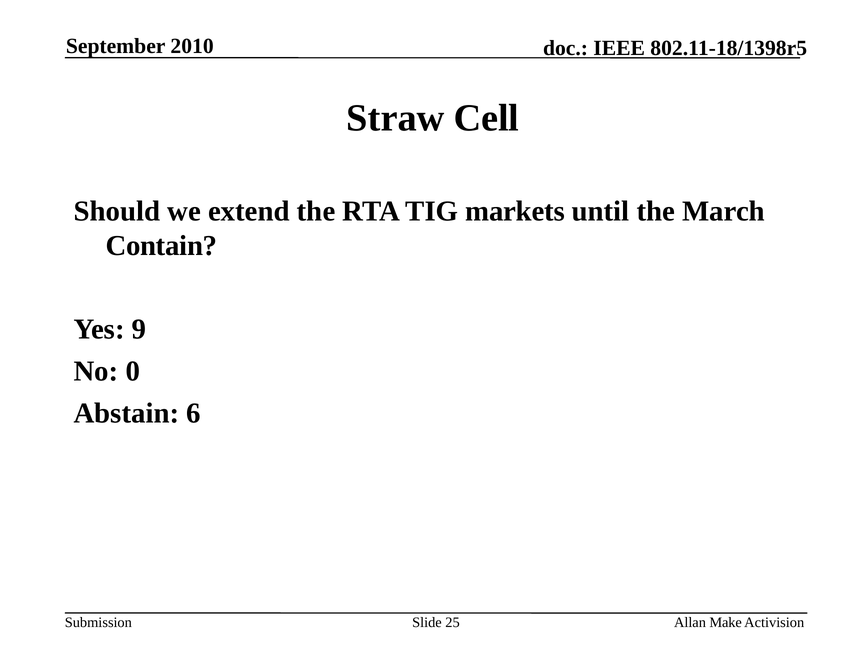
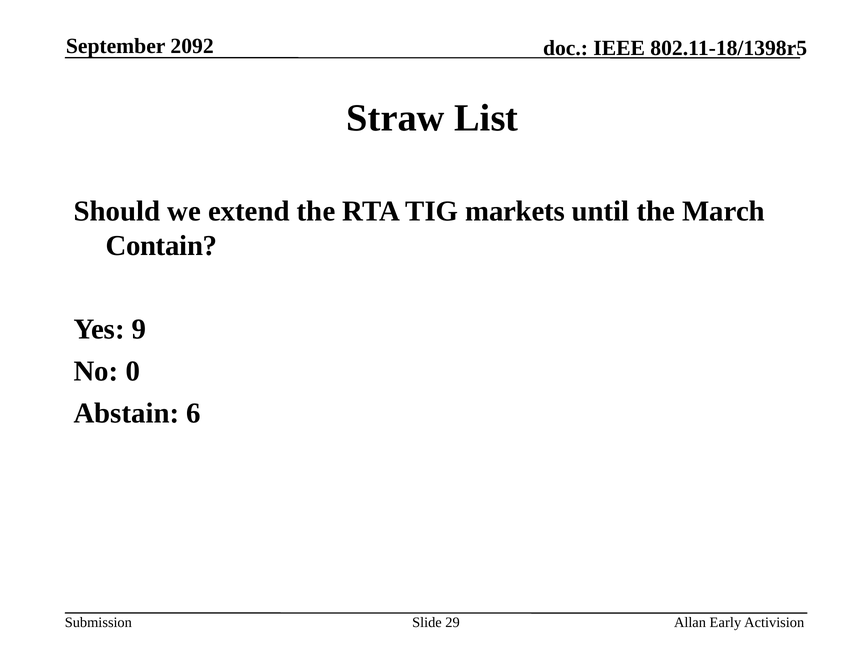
2010: 2010 -> 2092
Cell: Cell -> List
25: 25 -> 29
Make: Make -> Early
